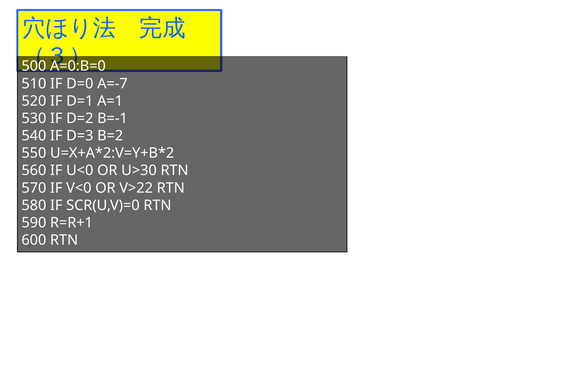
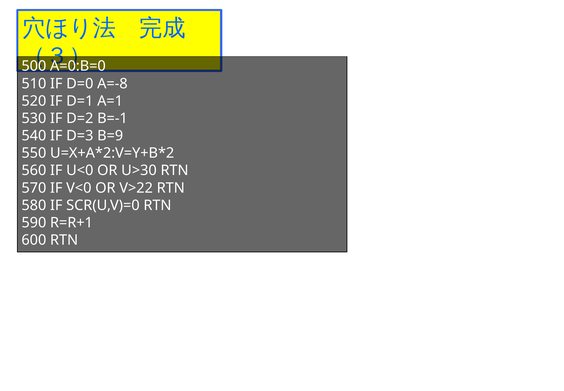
A=-7: A=-7 -> A=-8
B=2: B=2 -> B=9
